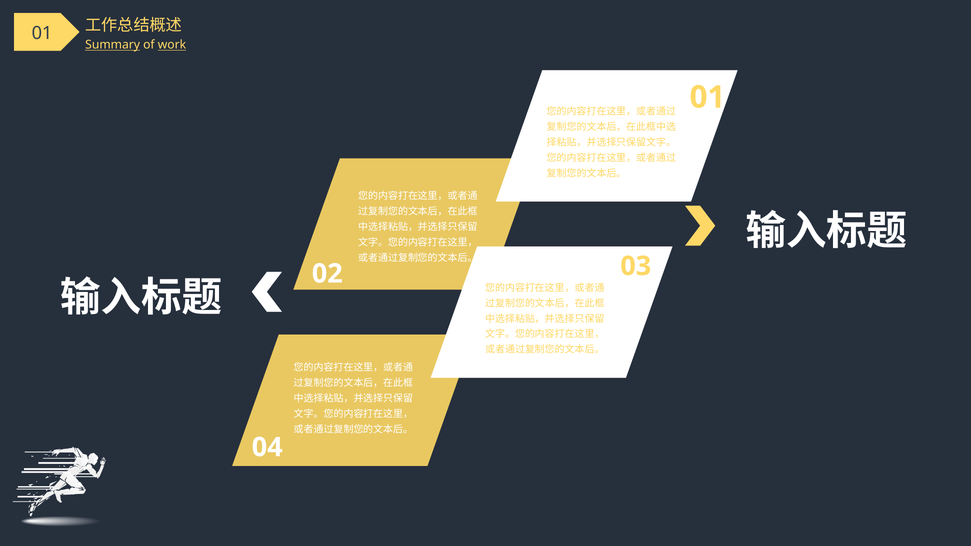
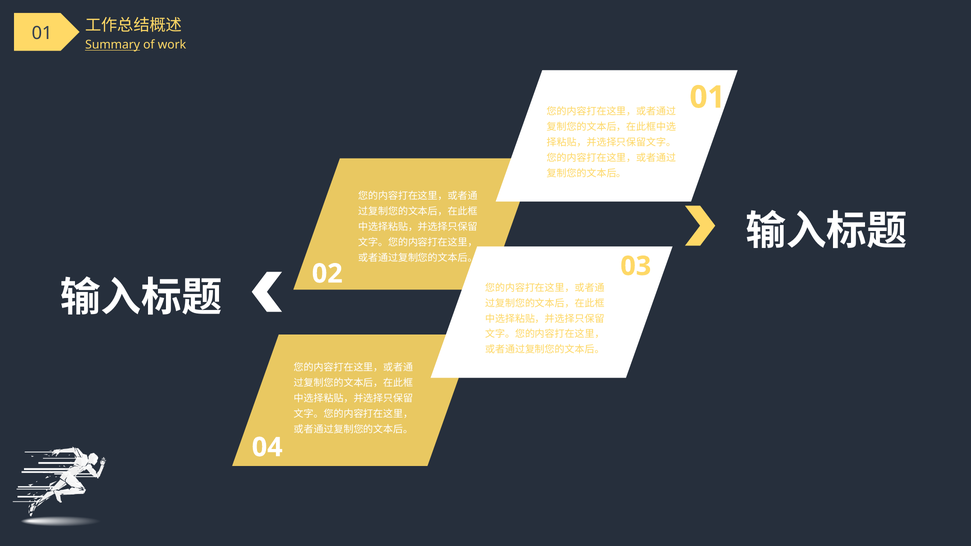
work underline: present -> none
